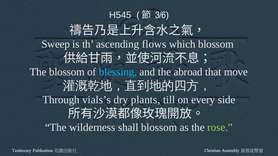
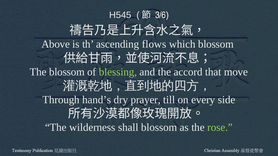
Sweep: Sweep -> Above
blessing colour: light blue -> light green
abroad: abroad -> accord
vials’s: vials’s -> hand’s
plants: plants -> prayer
